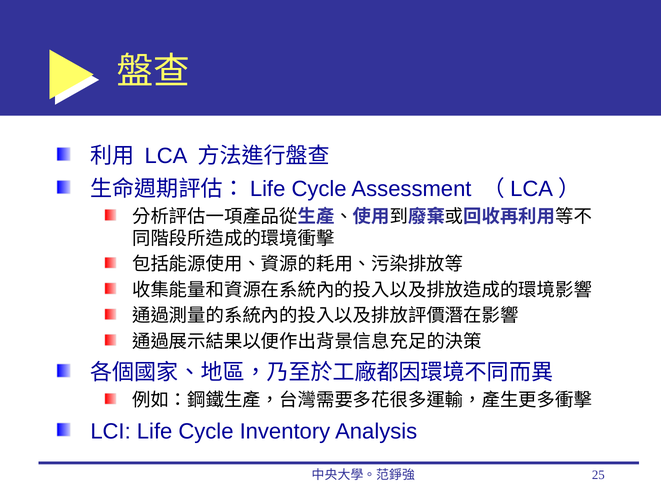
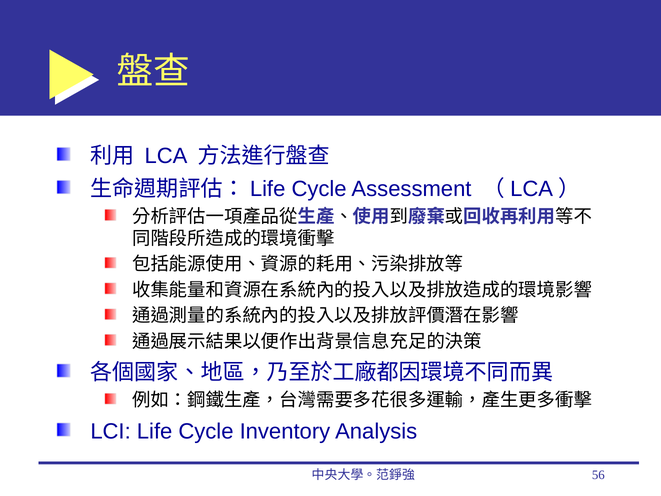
25: 25 -> 56
